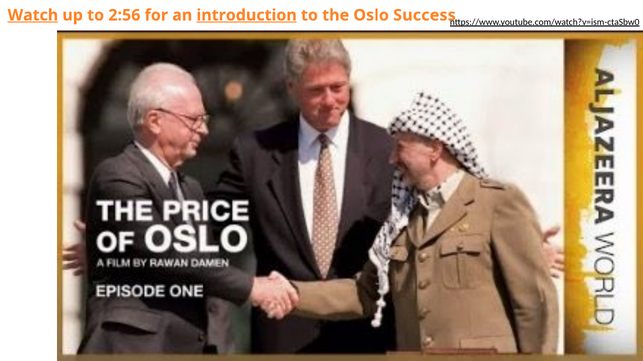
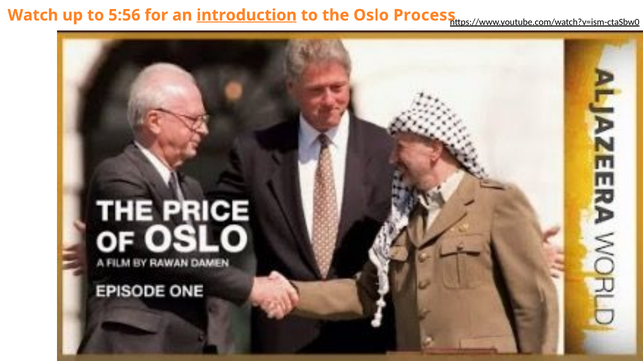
Watch underline: present -> none
2:56: 2:56 -> 5:56
Success: Success -> Process
